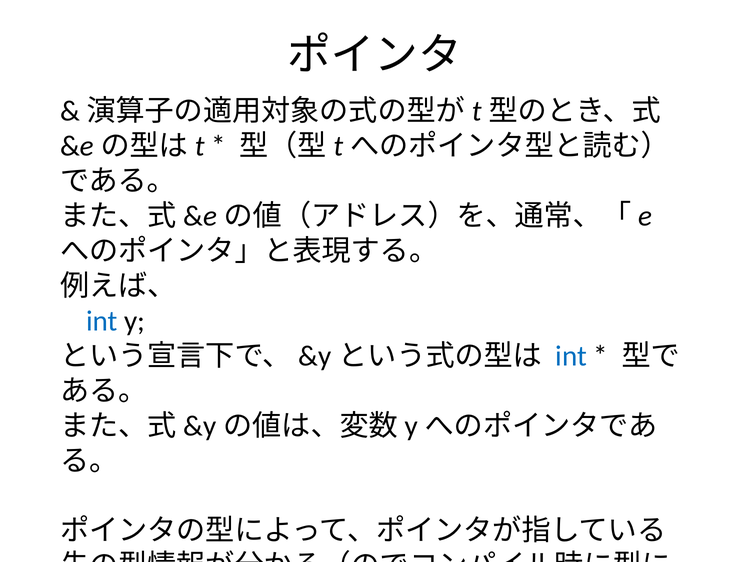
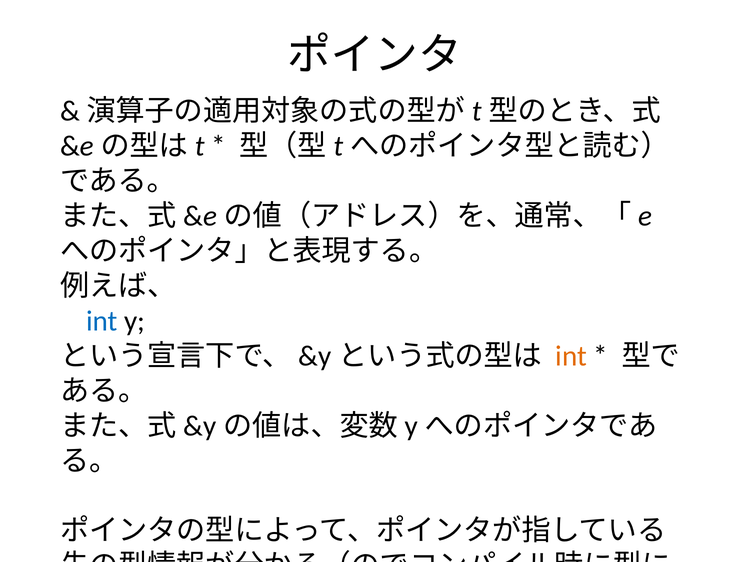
int at (571, 356) colour: blue -> orange
